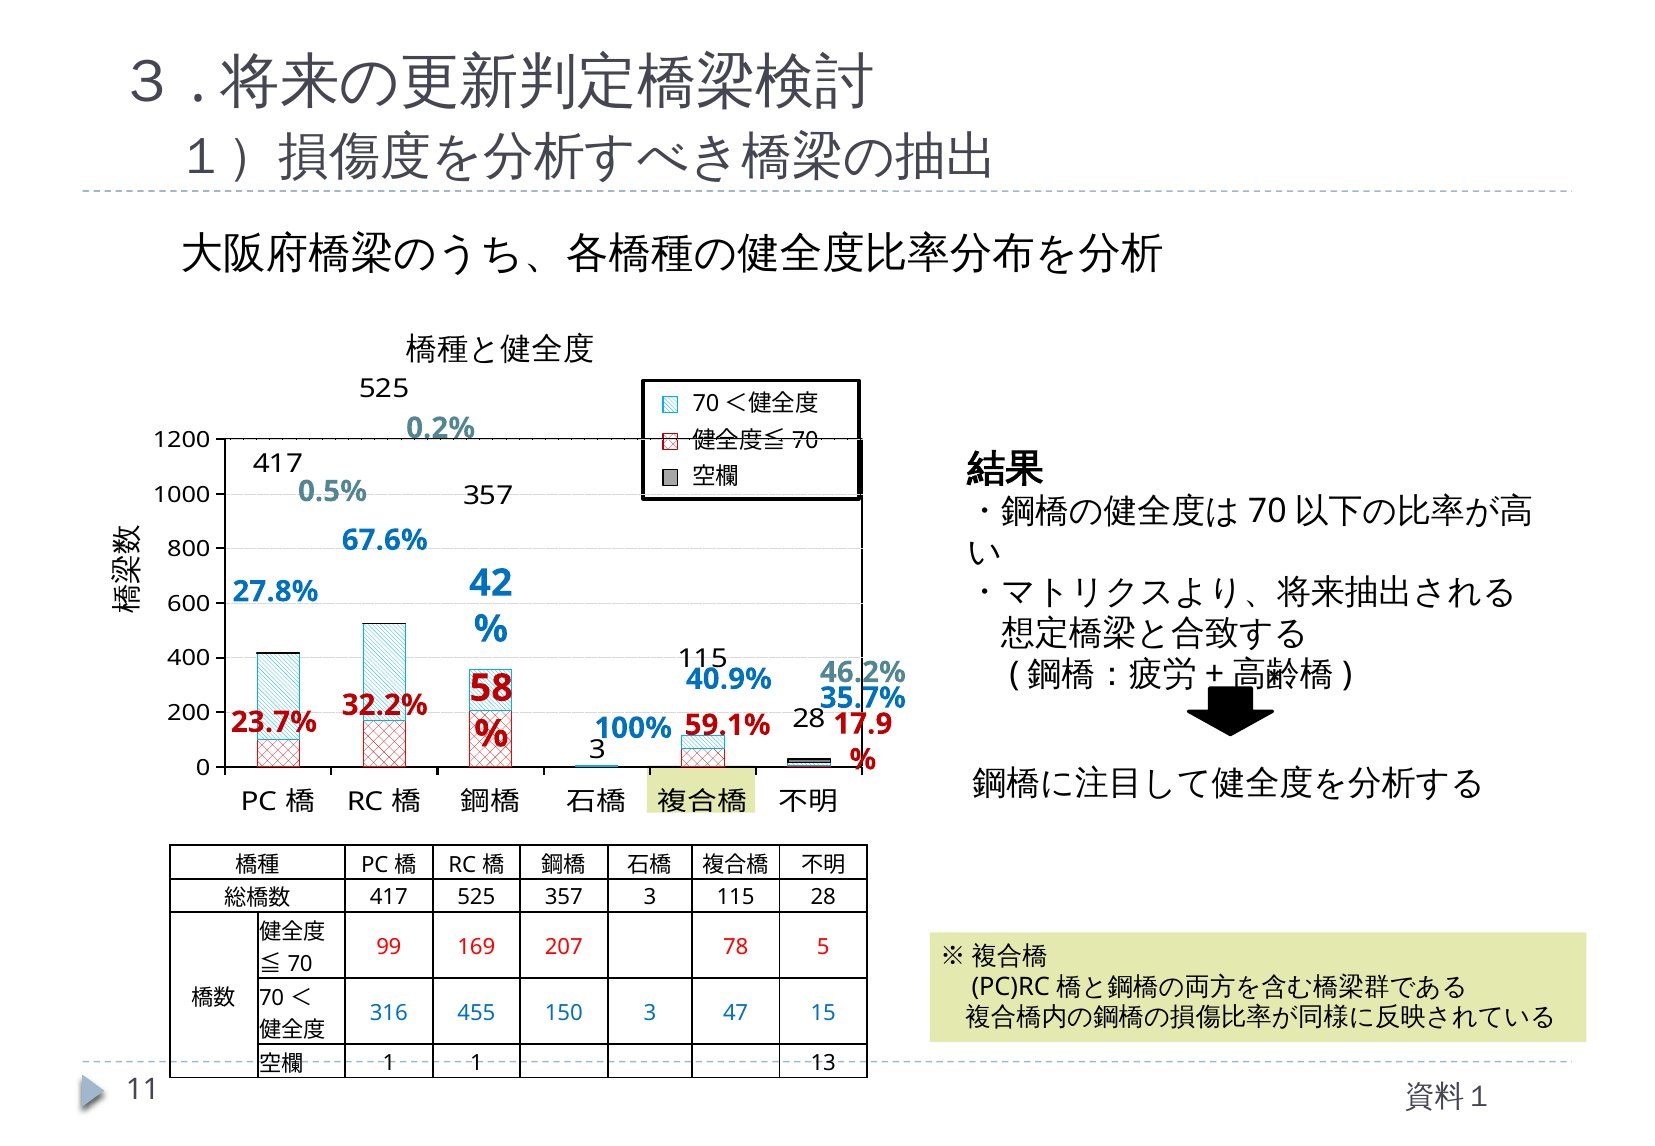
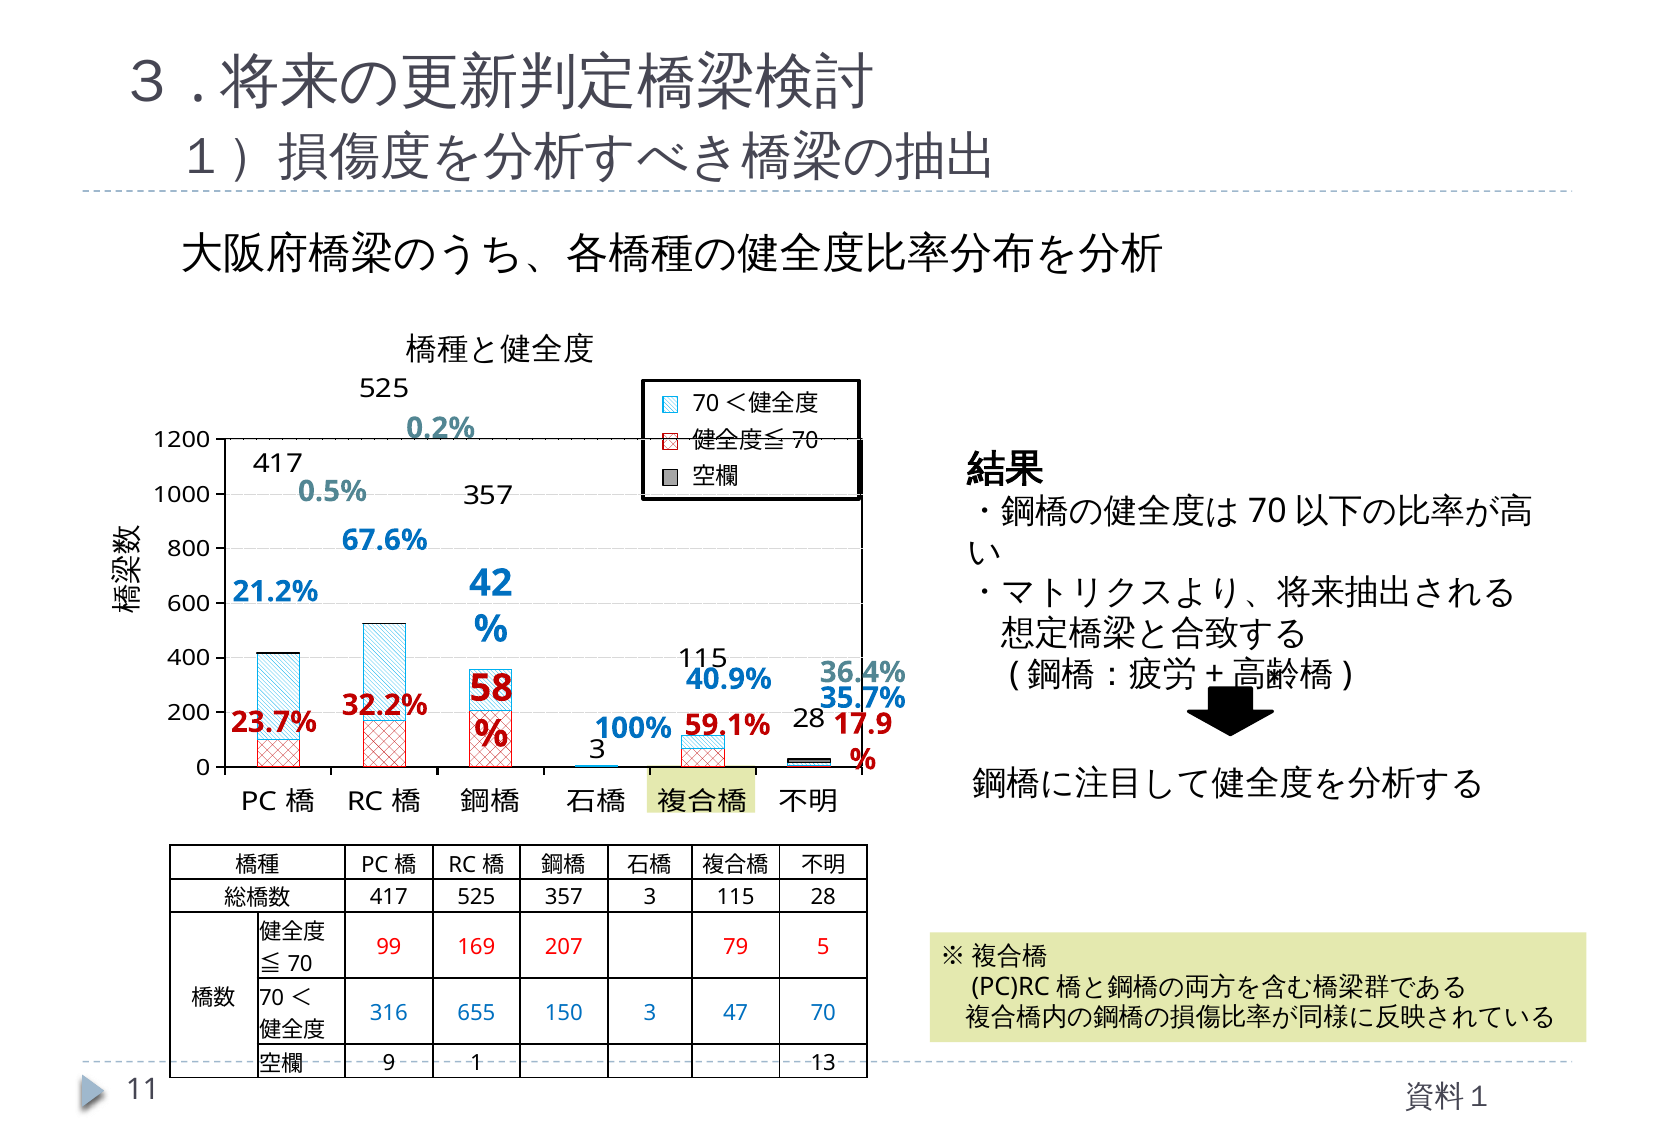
27.8%: 27.8% -> 21.2%
46.2%: 46.2% -> 36.4%
78: 78 -> 79
455: 455 -> 655
47 15: 15 -> 70
1 at (389, 1062): 1 -> 9
